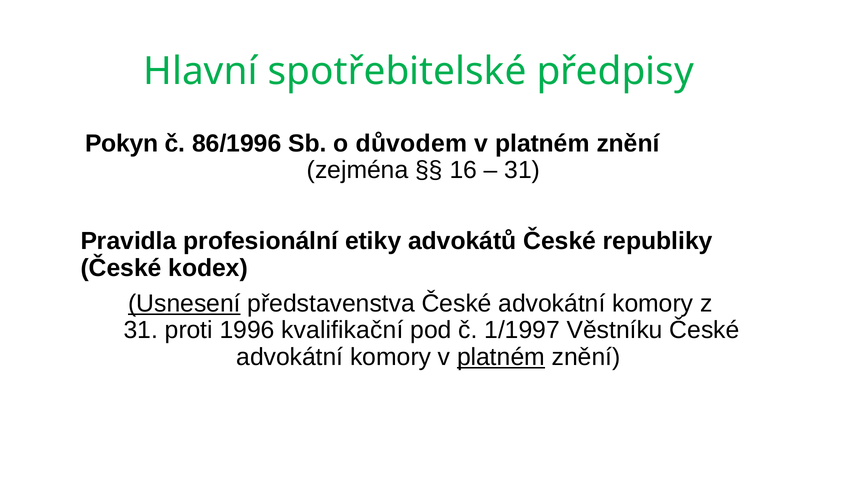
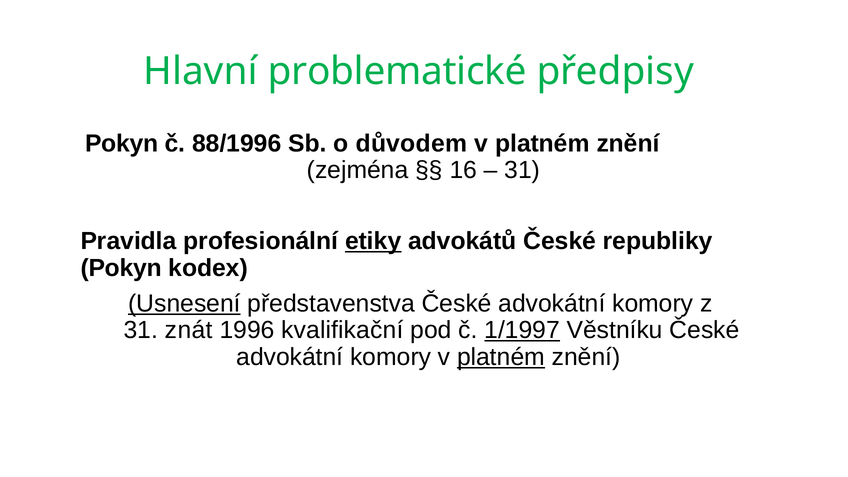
spotřebitelské: spotřebitelské -> problematické
86/1996: 86/1996 -> 88/1996
etiky underline: none -> present
České at (121, 268): České -> Pokyn
proti: proti -> znát
1/1997 underline: none -> present
